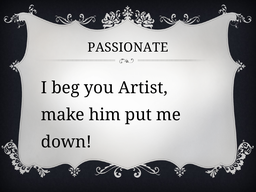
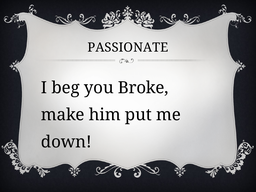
Artist: Artist -> Broke
